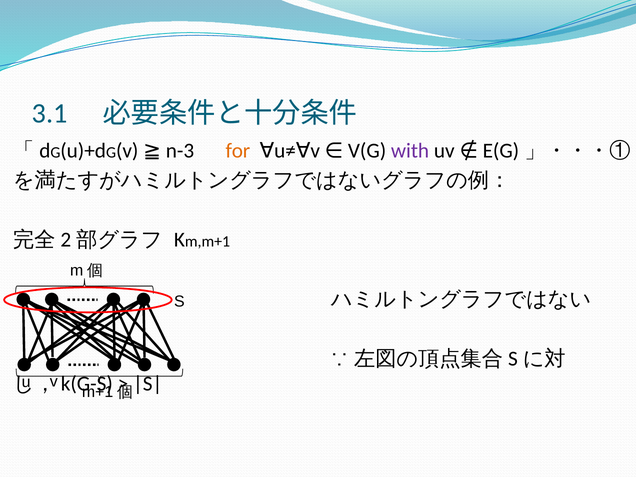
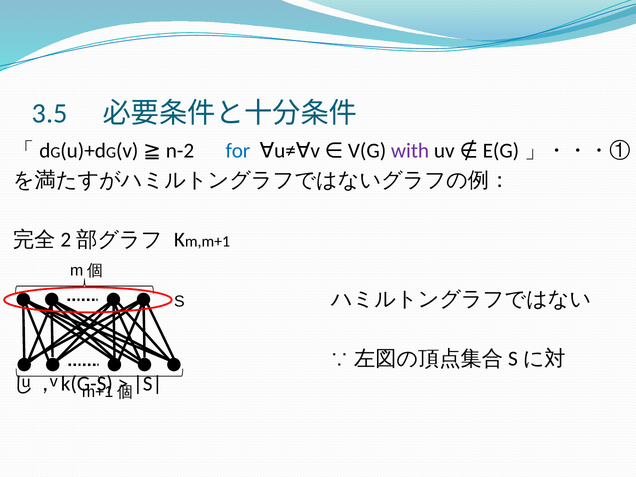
3.1: 3.1 -> 3.5
for colour: orange -> blue
n-3: n-3 -> n-2
